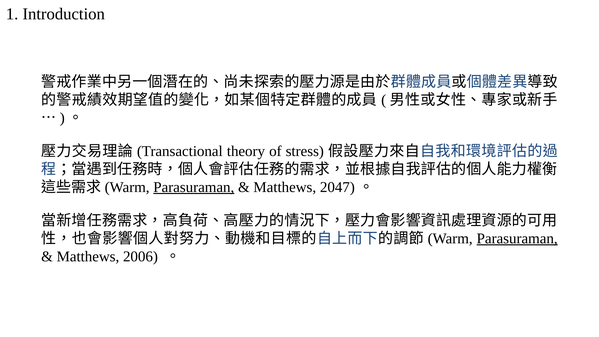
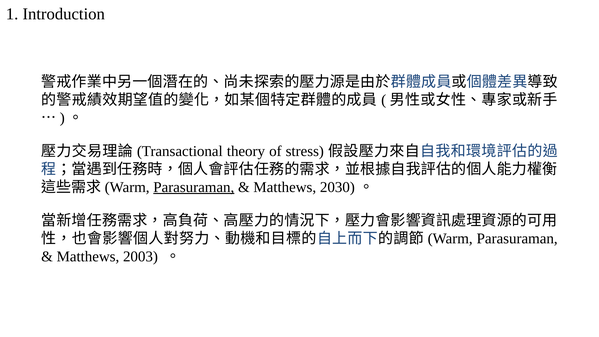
2047: 2047 -> 2030
Parasuraman at (517, 238) underline: present -> none
2006: 2006 -> 2003
